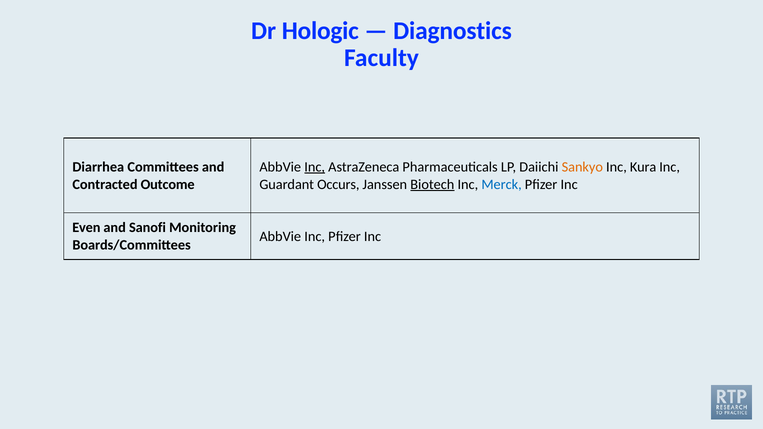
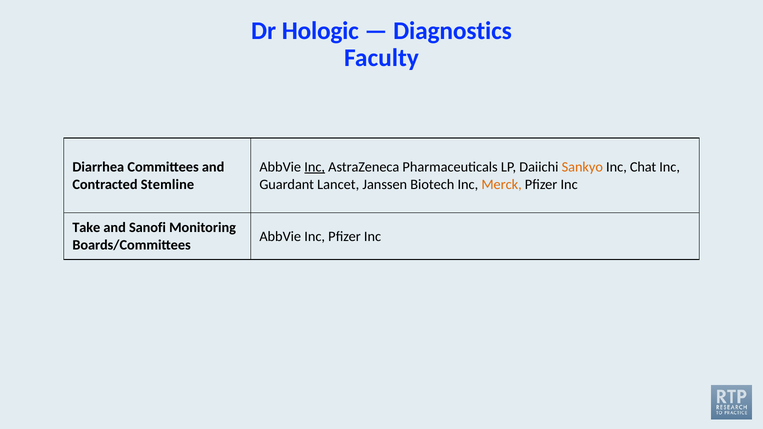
Kura: Kura -> Chat
Outcome: Outcome -> Stemline
Occurs: Occurs -> Lancet
Biotech underline: present -> none
Merck colour: blue -> orange
Even: Even -> Take
